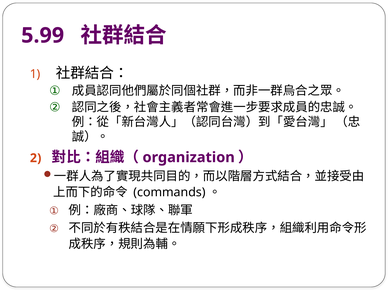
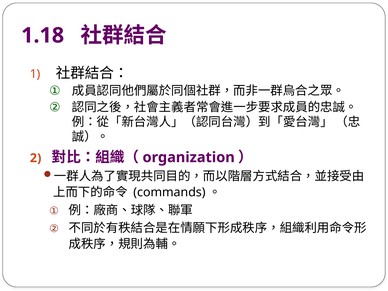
5.99: 5.99 -> 1.18
